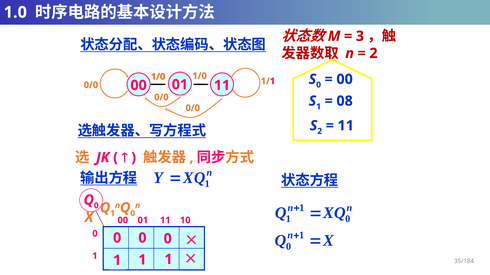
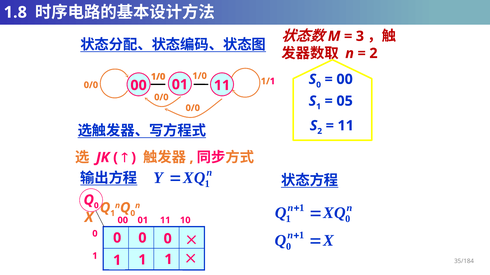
1.0: 1.0 -> 1.8
08: 08 -> 05
